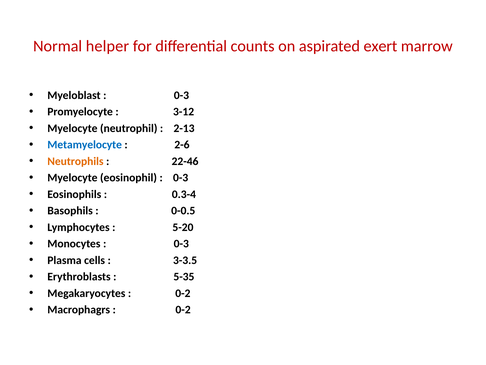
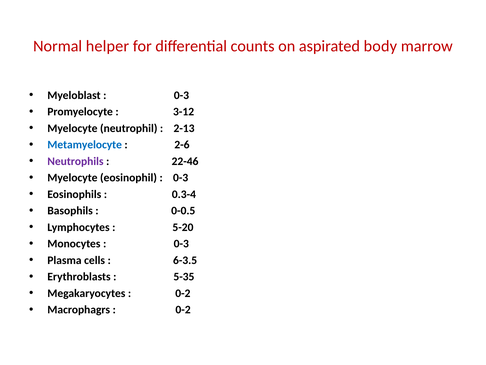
exert: exert -> body
Neutrophils colour: orange -> purple
3-3.5: 3-3.5 -> 6-3.5
